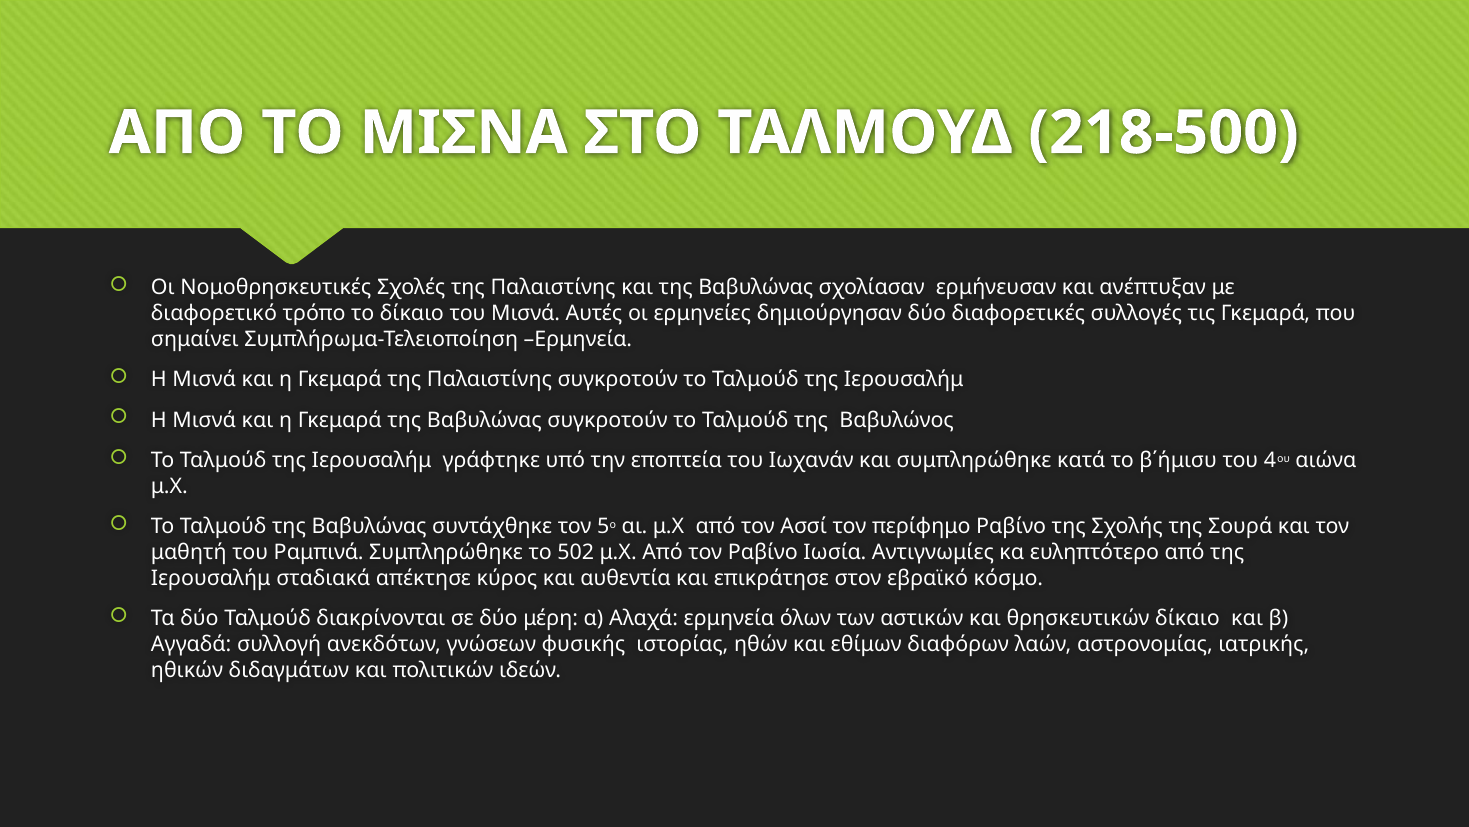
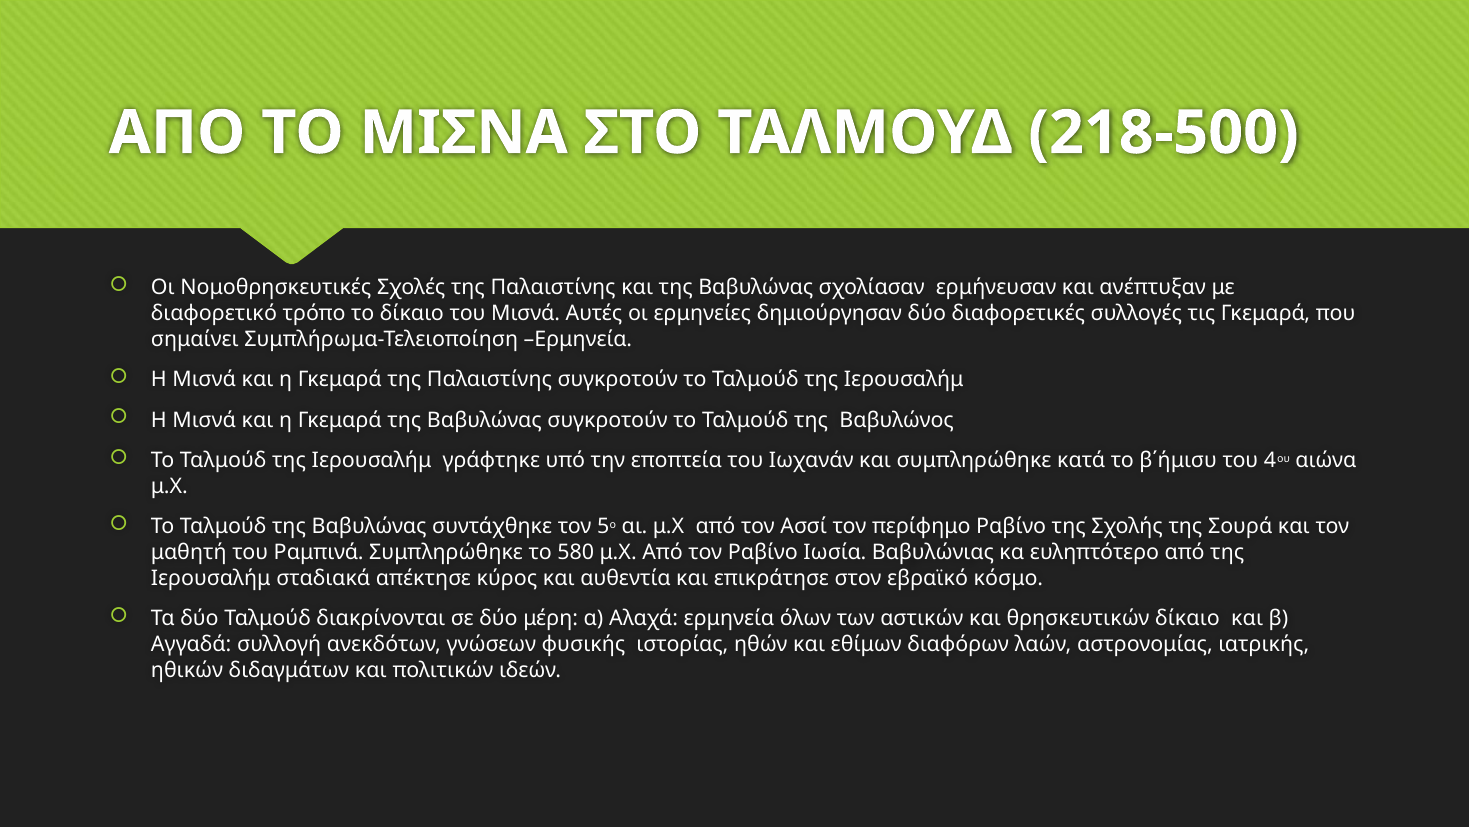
502: 502 -> 580
Αντιγνωμίες: Αντιγνωμίες -> Βαβυλώνιας
